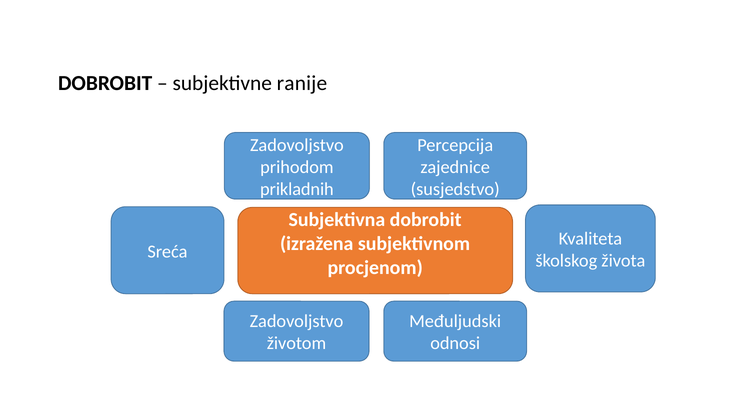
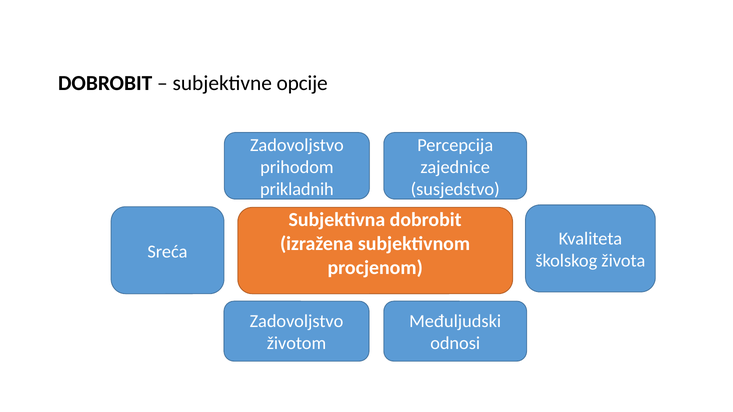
ranije: ranije -> opcije
